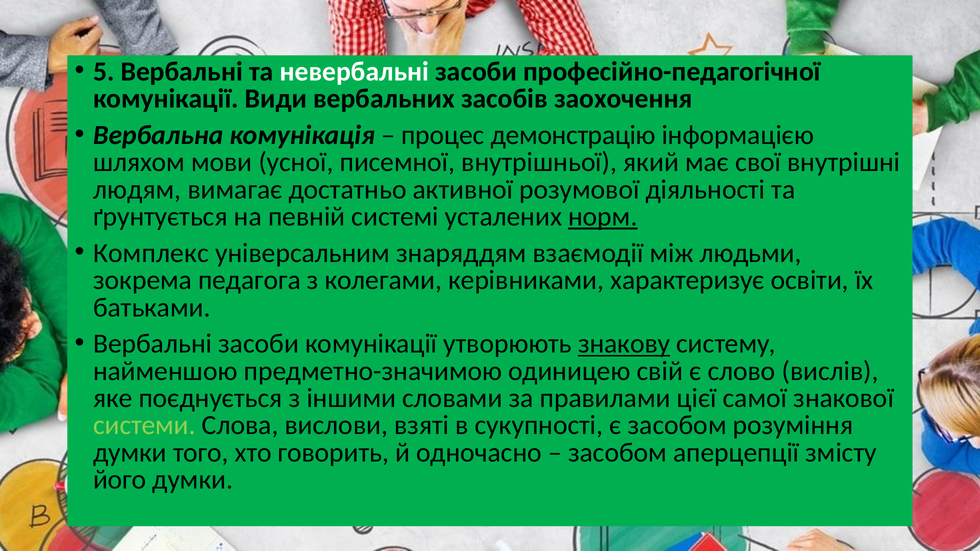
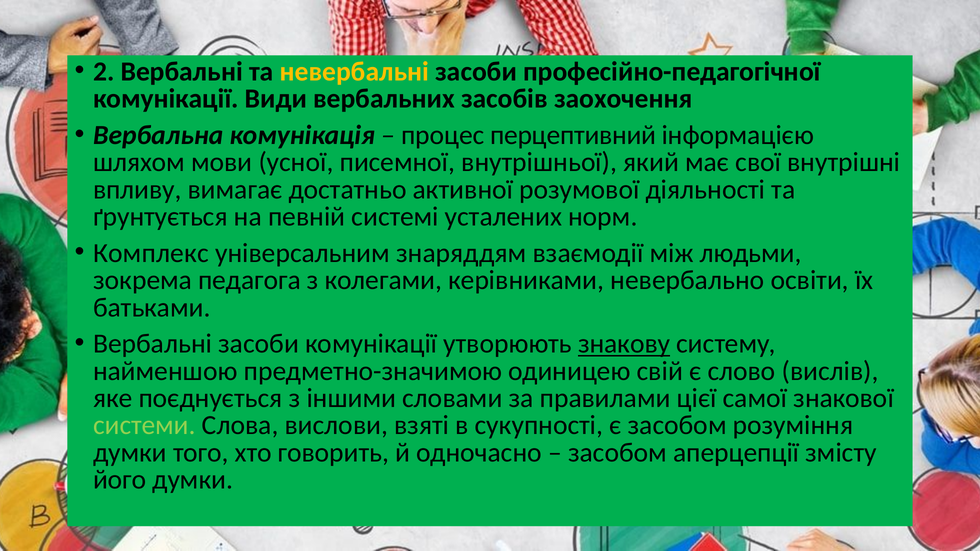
5: 5 -> 2
невербальні colour: white -> yellow
демонстрацію: демонстрацію -> перцептивний
людям: людям -> впливу
норм underline: present -> none
характеризує: характеризує -> невербально
